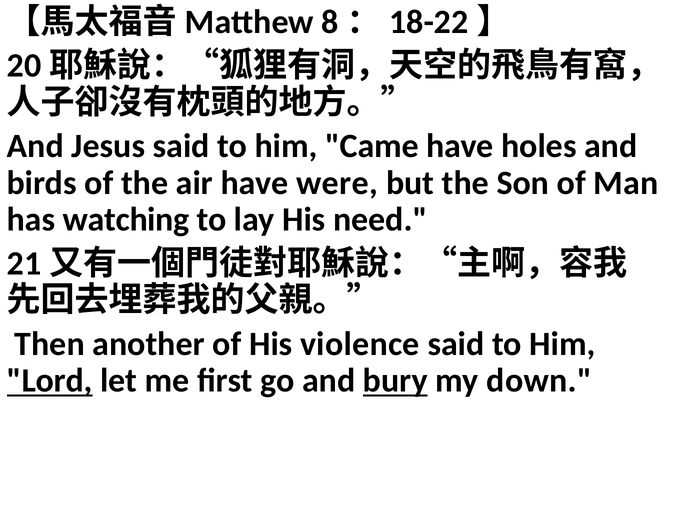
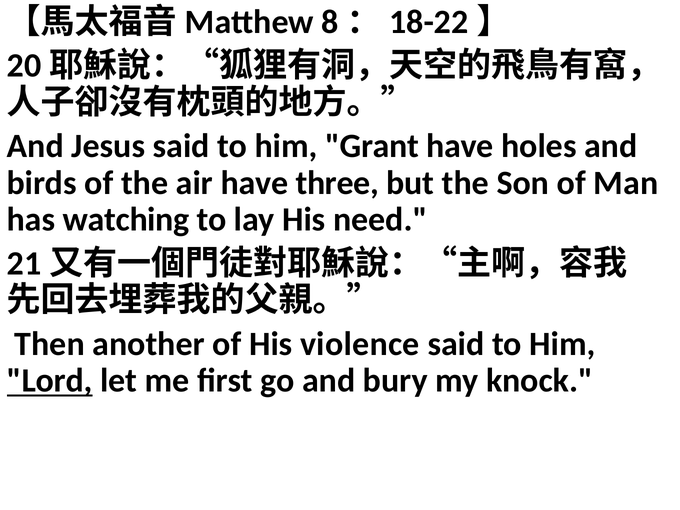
Came: Came -> Grant
were: were -> three
bury underline: present -> none
down: down -> knock
